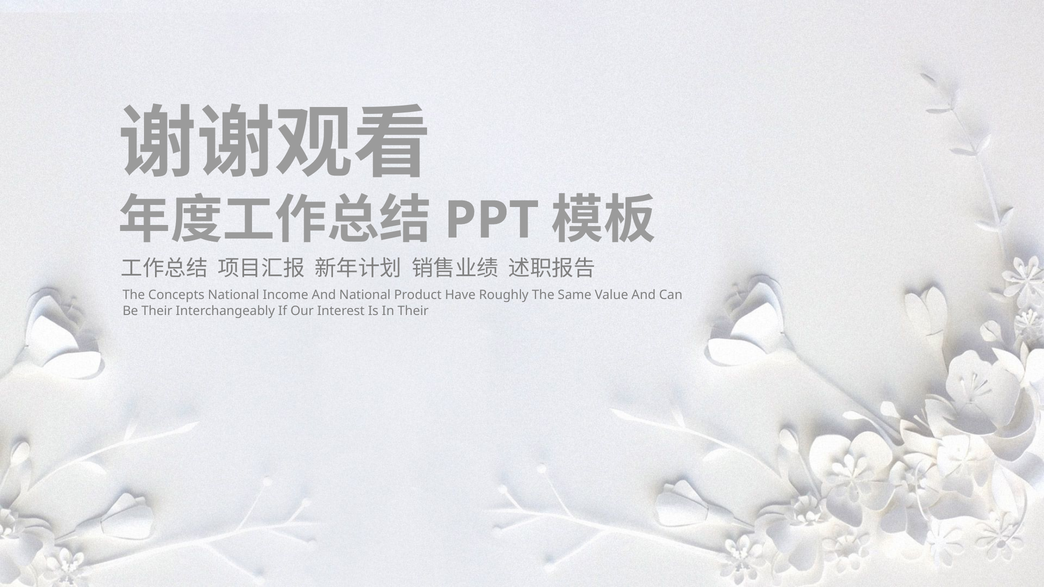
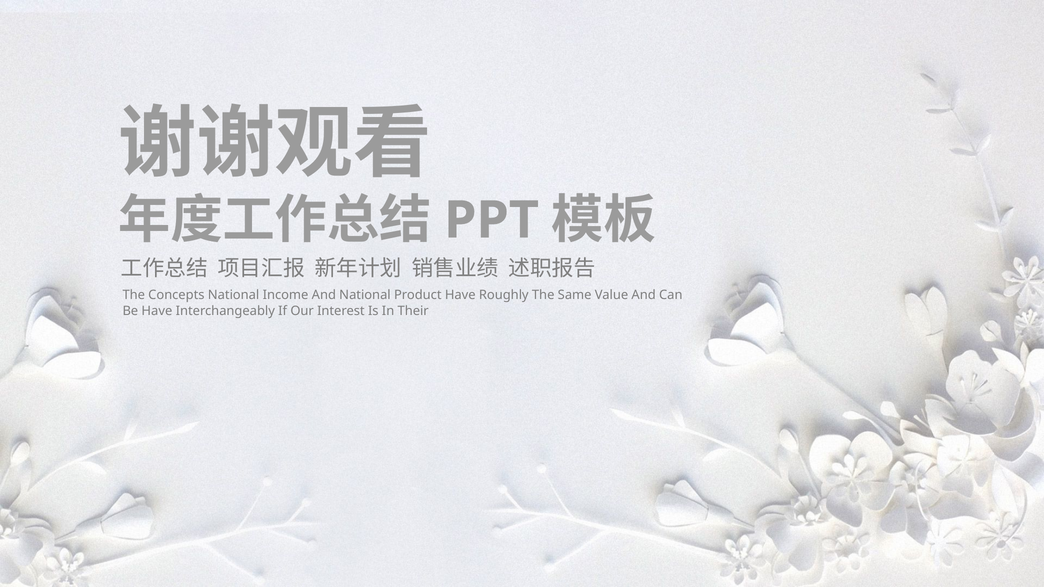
Be Their: Their -> Have
